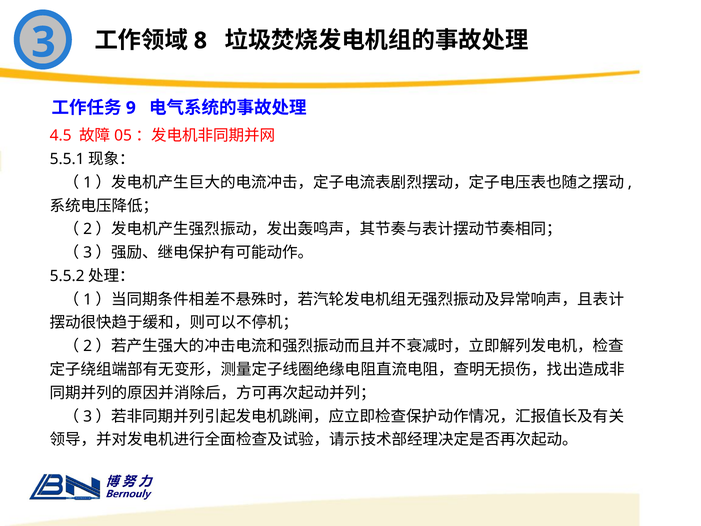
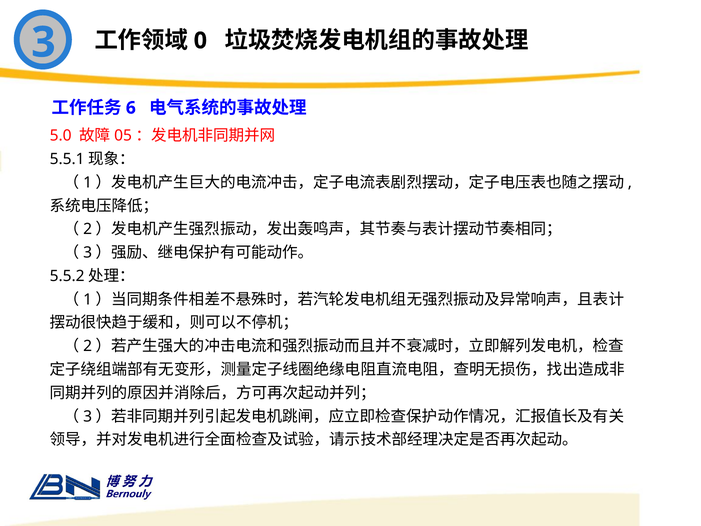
8: 8 -> 0
9: 9 -> 6
4.5: 4.5 -> 5.0
